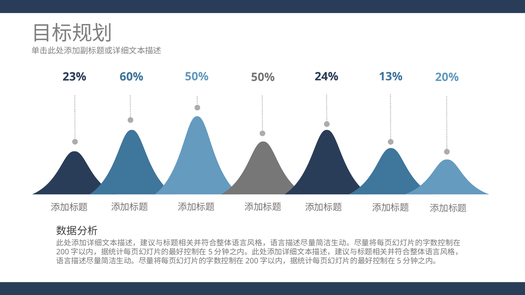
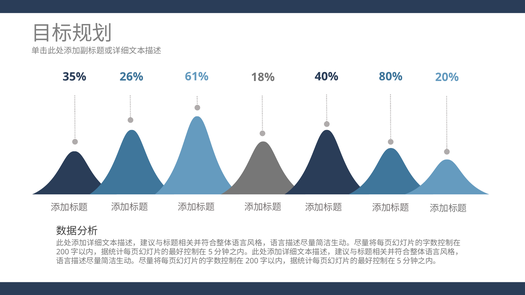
50% at (197, 77): 50% -> 61%
24%: 24% -> 40%
13%: 13% -> 80%
23%: 23% -> 35%
60%: 60% -> 26%
50% at (263, 77): 50% -> 18%
